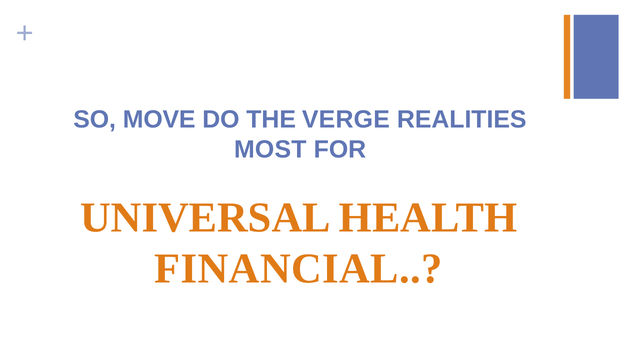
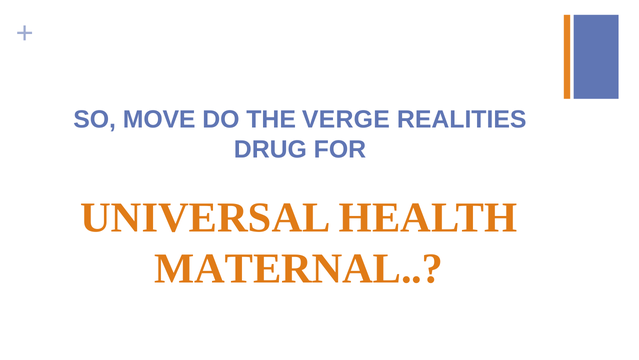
MOST: MOST -> DRUG
FINANCIAL: FINANCIAL -> MATERNAL
